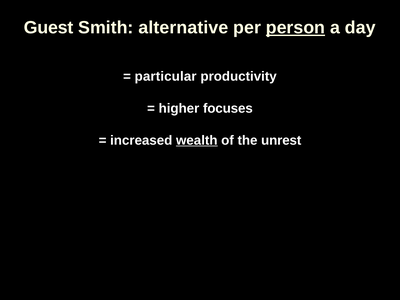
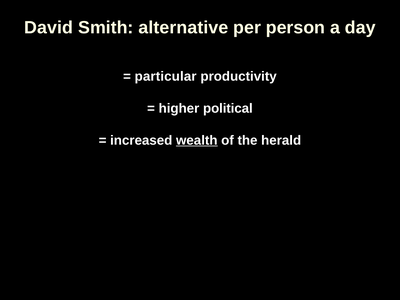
Guest: Guest -> David
person underline: present -> none
focuses: focuses -> political
unrest: unrest -> herald
